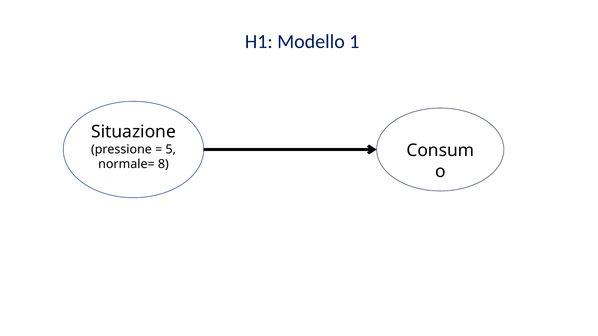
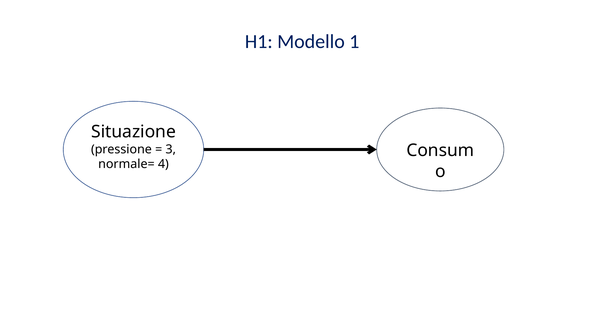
5: 5 -> 3
8: 8 -> 4
